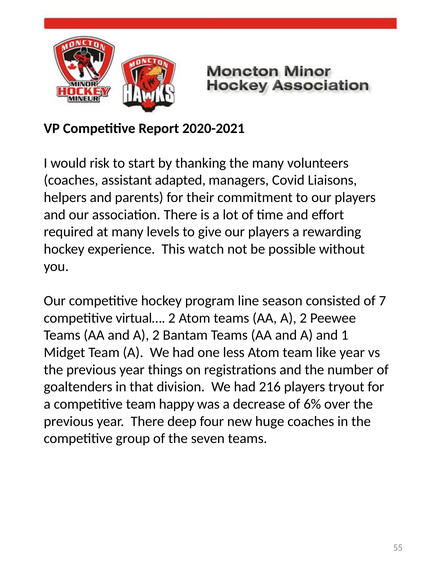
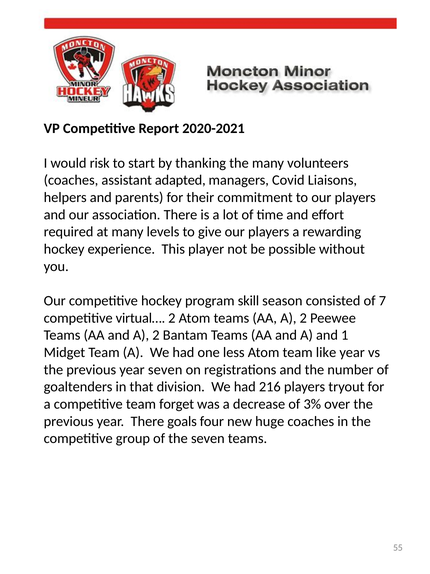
watch: watch -> player
line: line -> skill
year things: things -> seven
happy: happy -> forget
6%: 6% -> 3%
deep: deep -> goals
